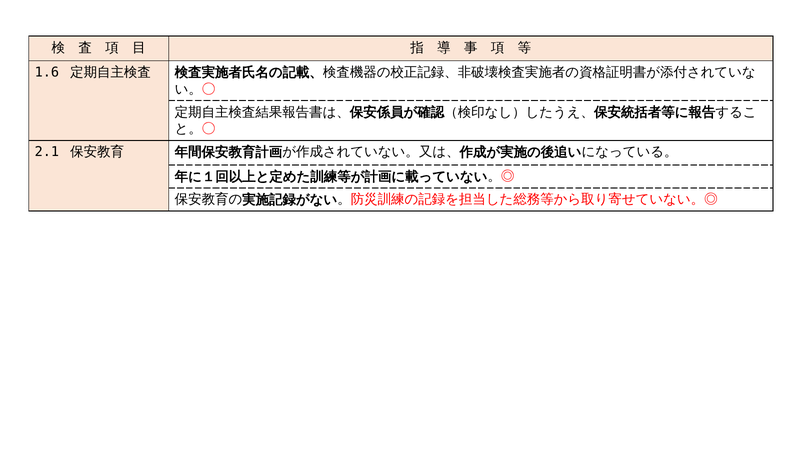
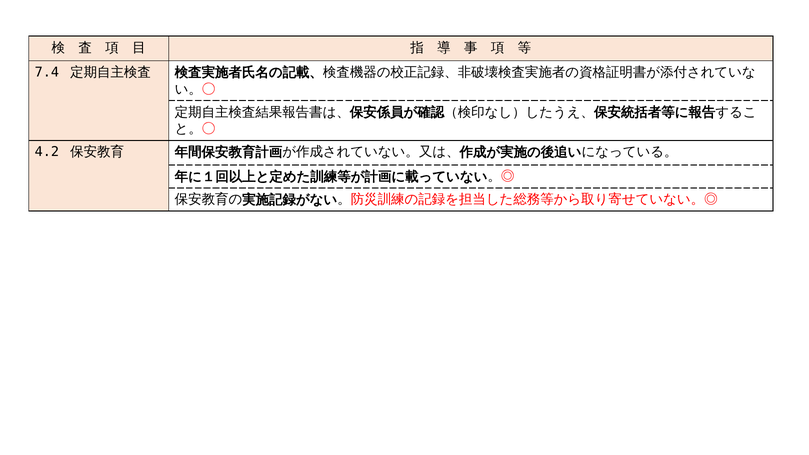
1.6: 1.6 -> 7.4
2.1: 2.1 -> 4.2
